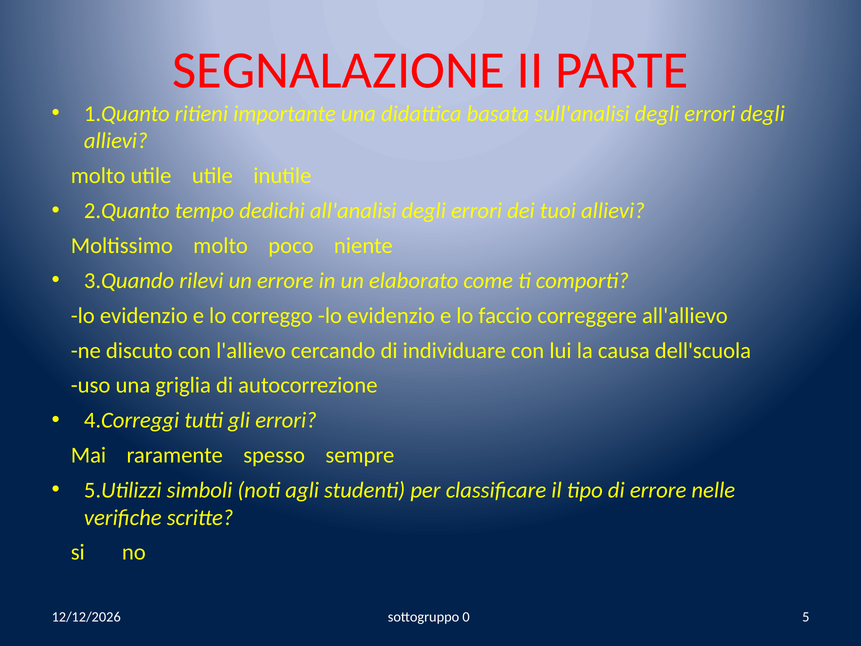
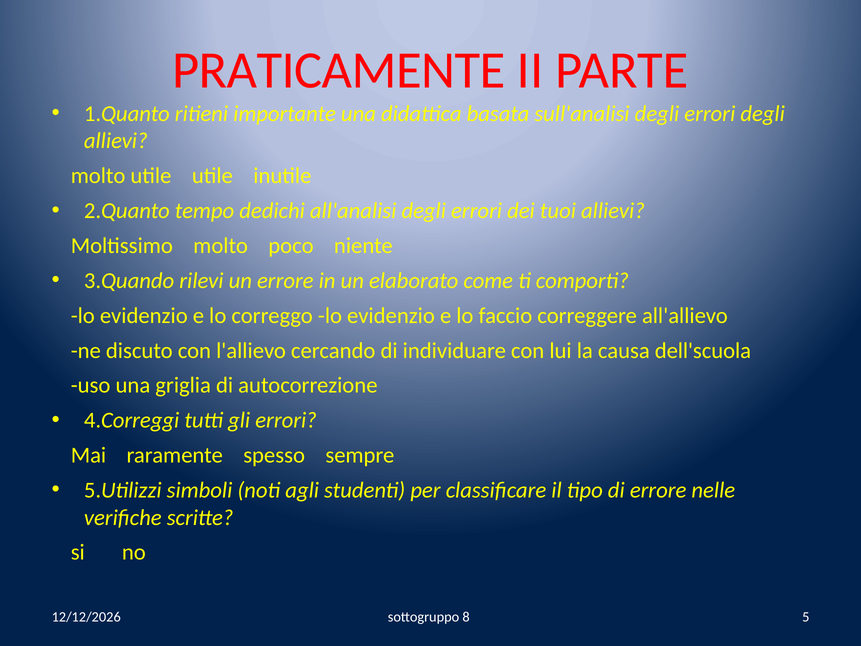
SEGNALAZIONE: SEGNALAZIONE -> PRATICAMENTE
0: 0 -> 8
